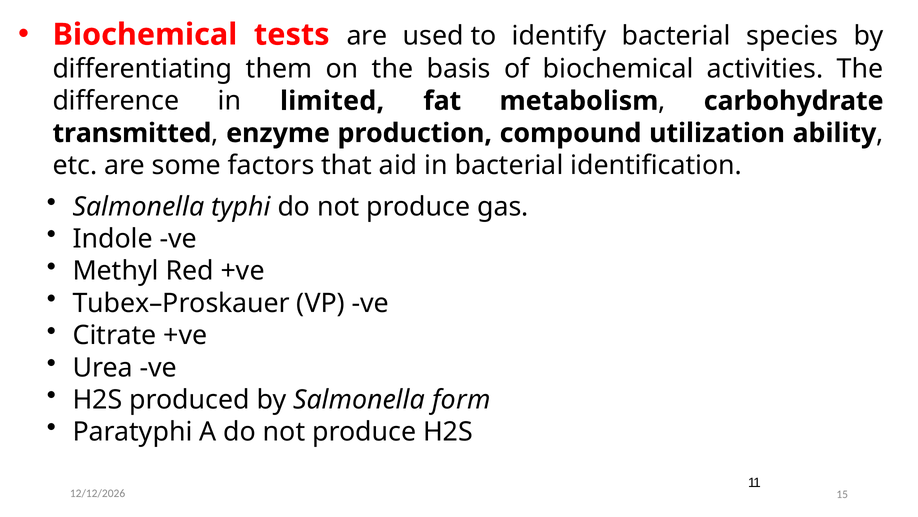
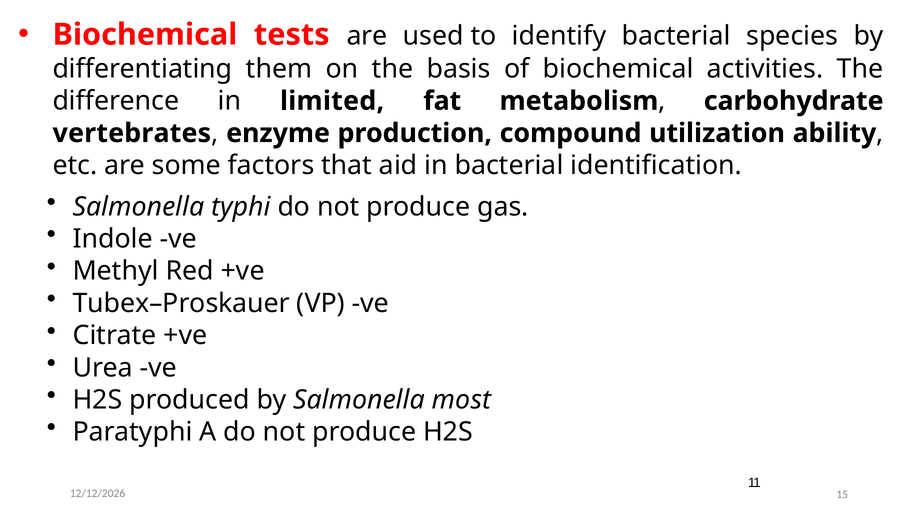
transmitted: transmitted -> vertebrates
form: form -> most
